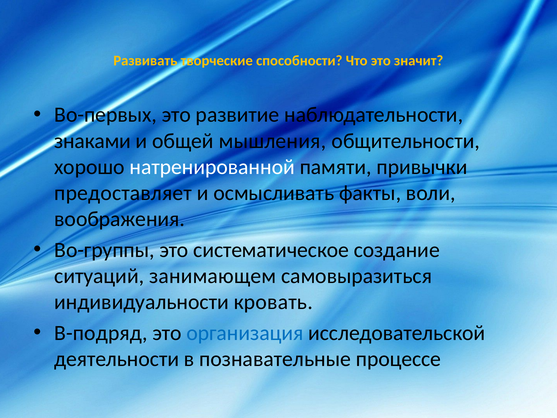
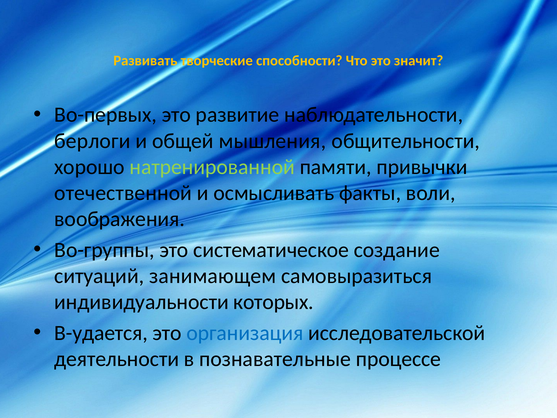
знаками: знаками -> берлоги
натренированной colour: white -> light green
предоставляет: предоставляет -> отечественной
кровать: кровать -> которых
В-подряд: В-подряд -> В-удается
